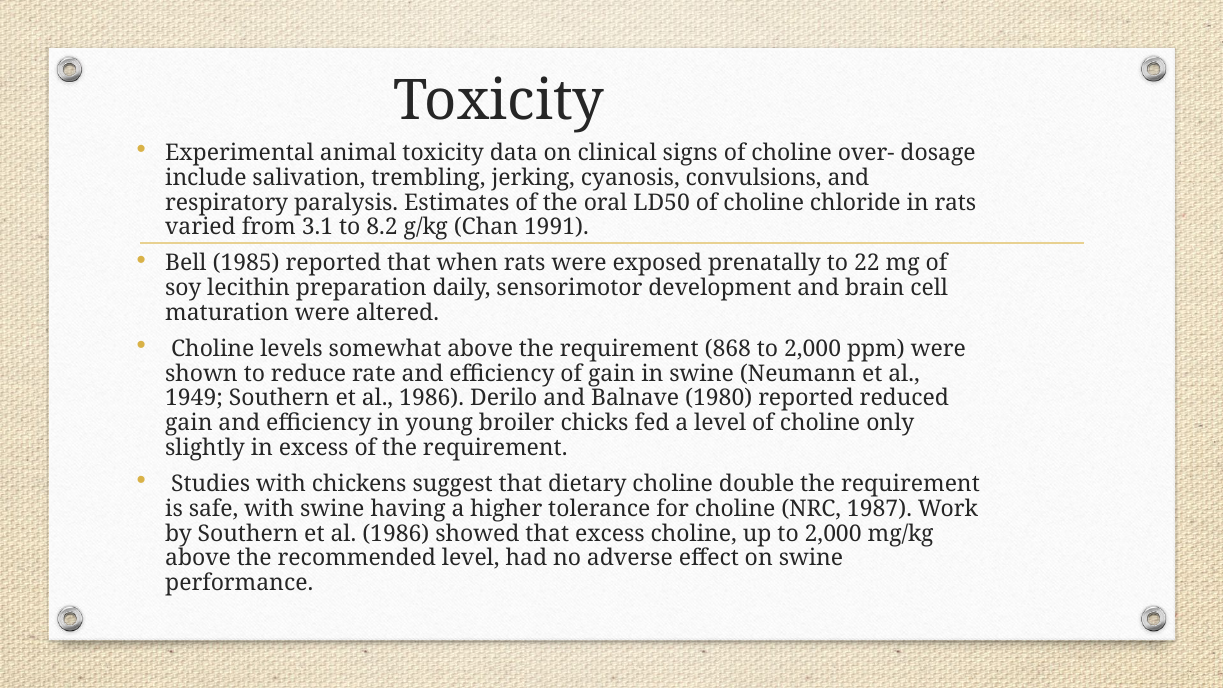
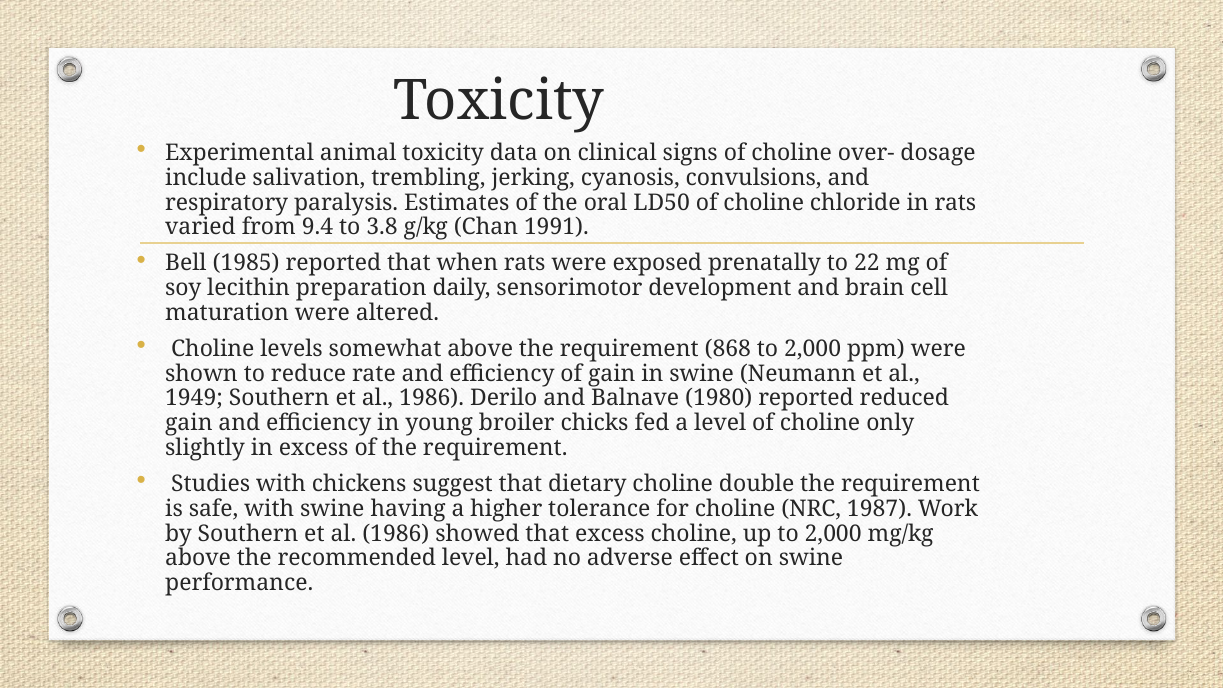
3.1: 3.1 -> 9.4
8.2: 8.2 -> 3.8
